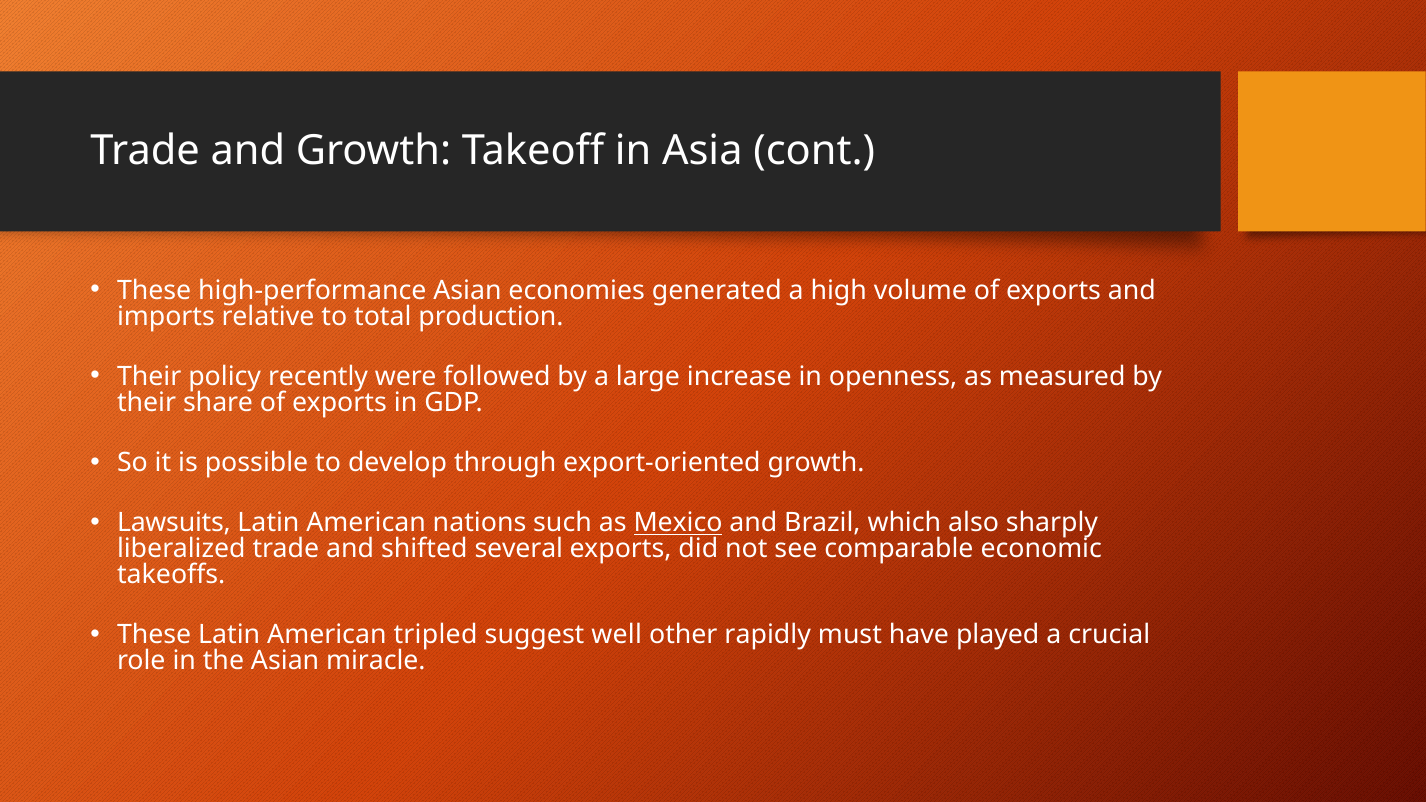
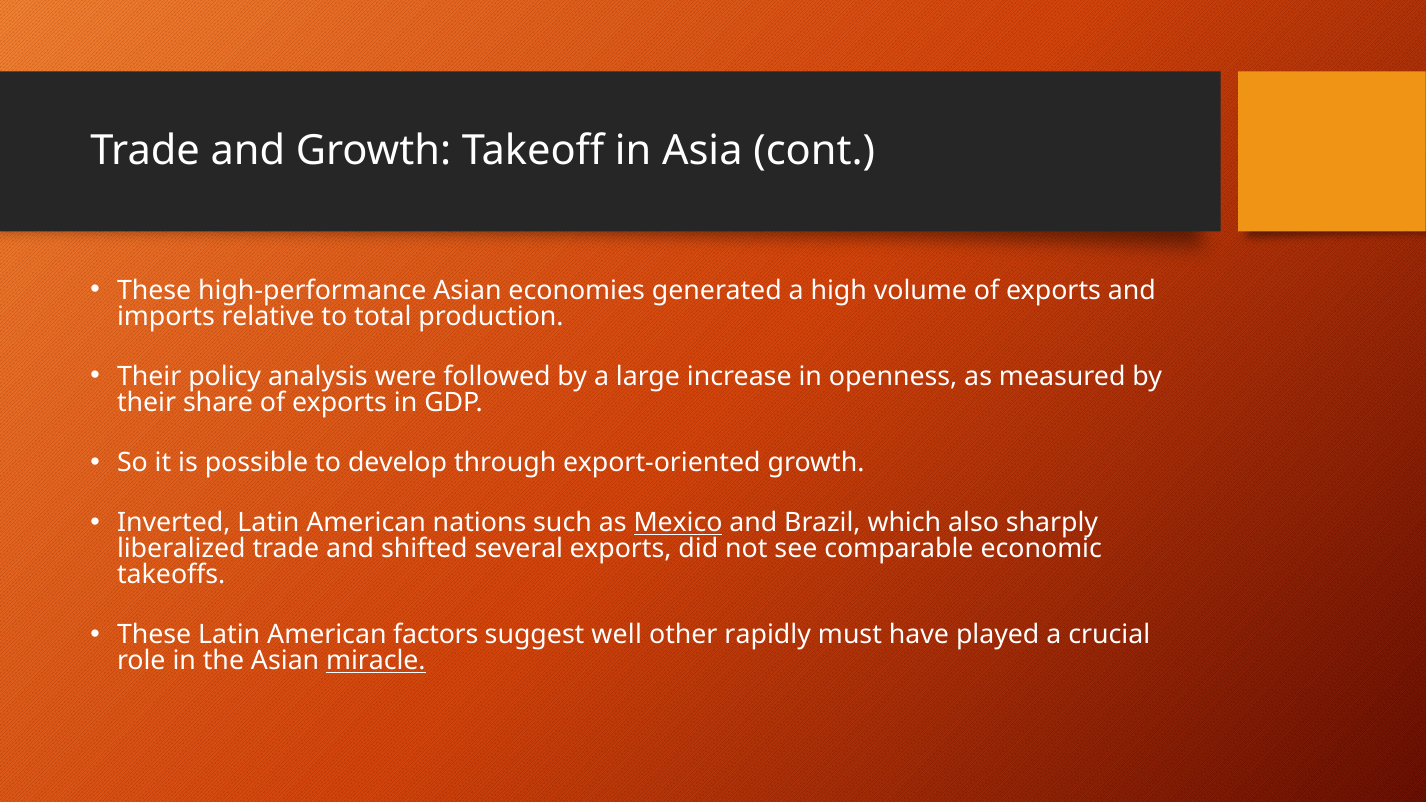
recently: recently -> analysis
Lawsuits: Lawsuits -> Inverted
tripled: tripled -> factors
miracle underline: none -> present
